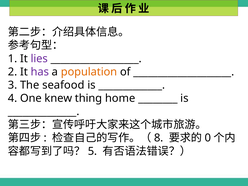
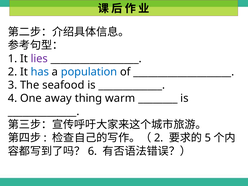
has colour: purple -> blue
population colour: orange -> blue
knew: knew -> away
home: home -> warm
8 at (159, 138): 8 -> 2
0: 0 -> 5
5: 5 -> 6
